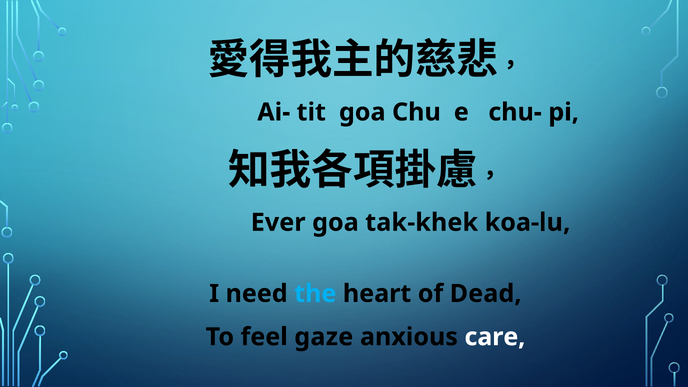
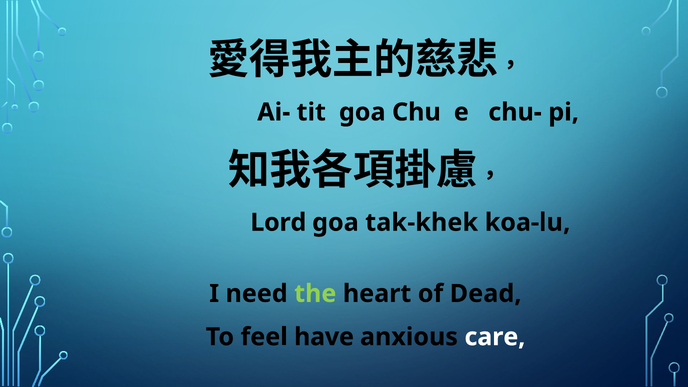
Ever: Ever -> Lord
the colour: light blue -> light green
gaze: gaze -> have
